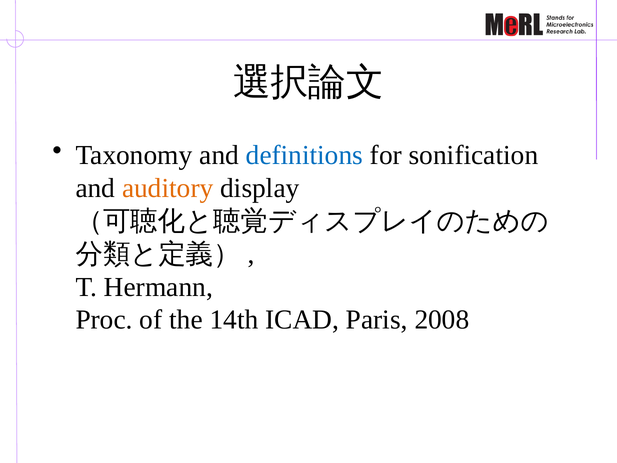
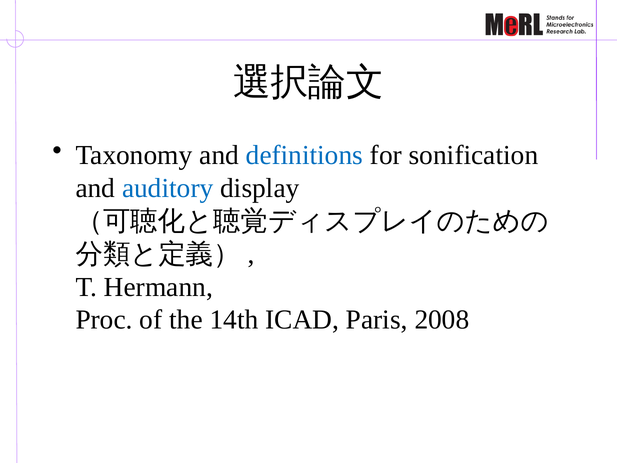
auditory colour: orange -> blue
